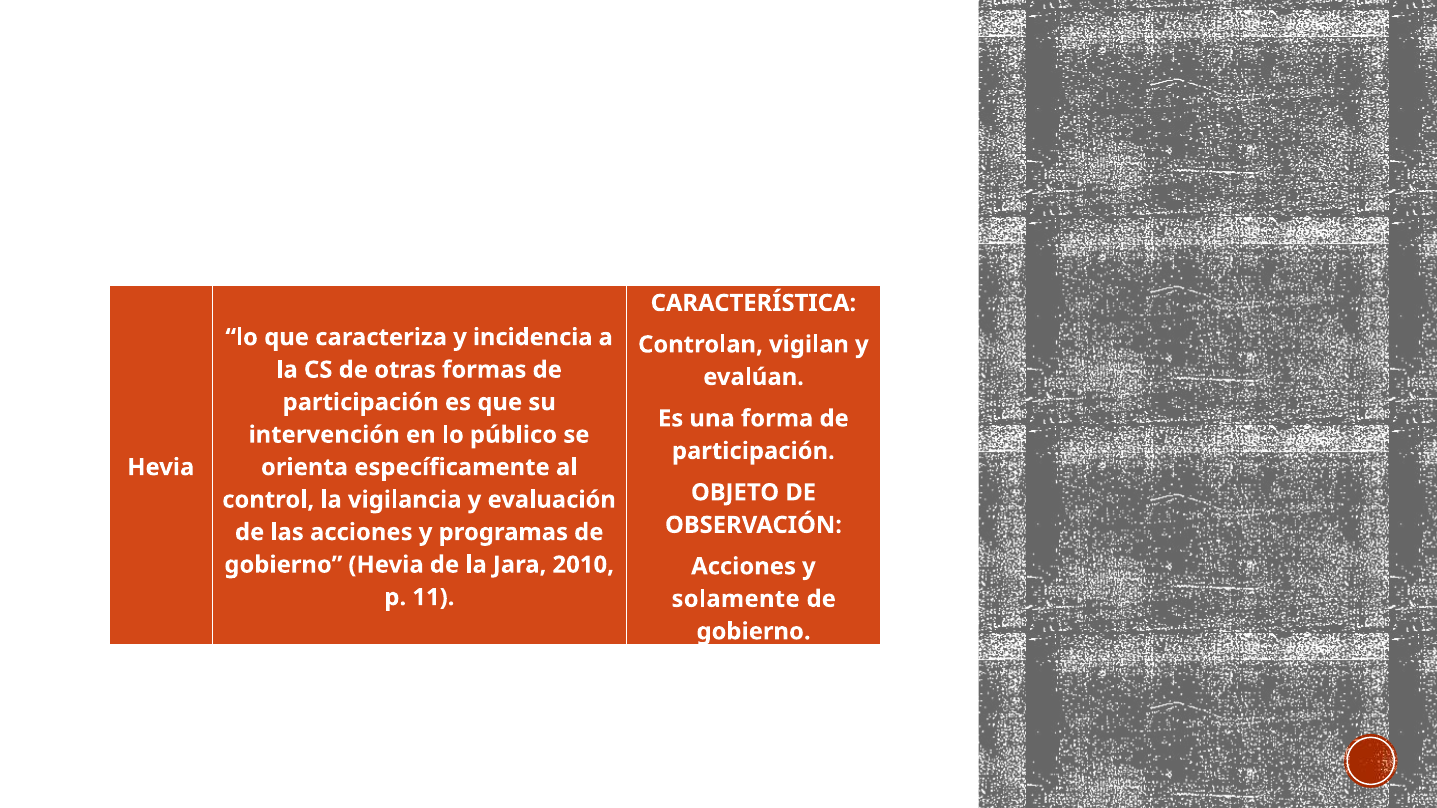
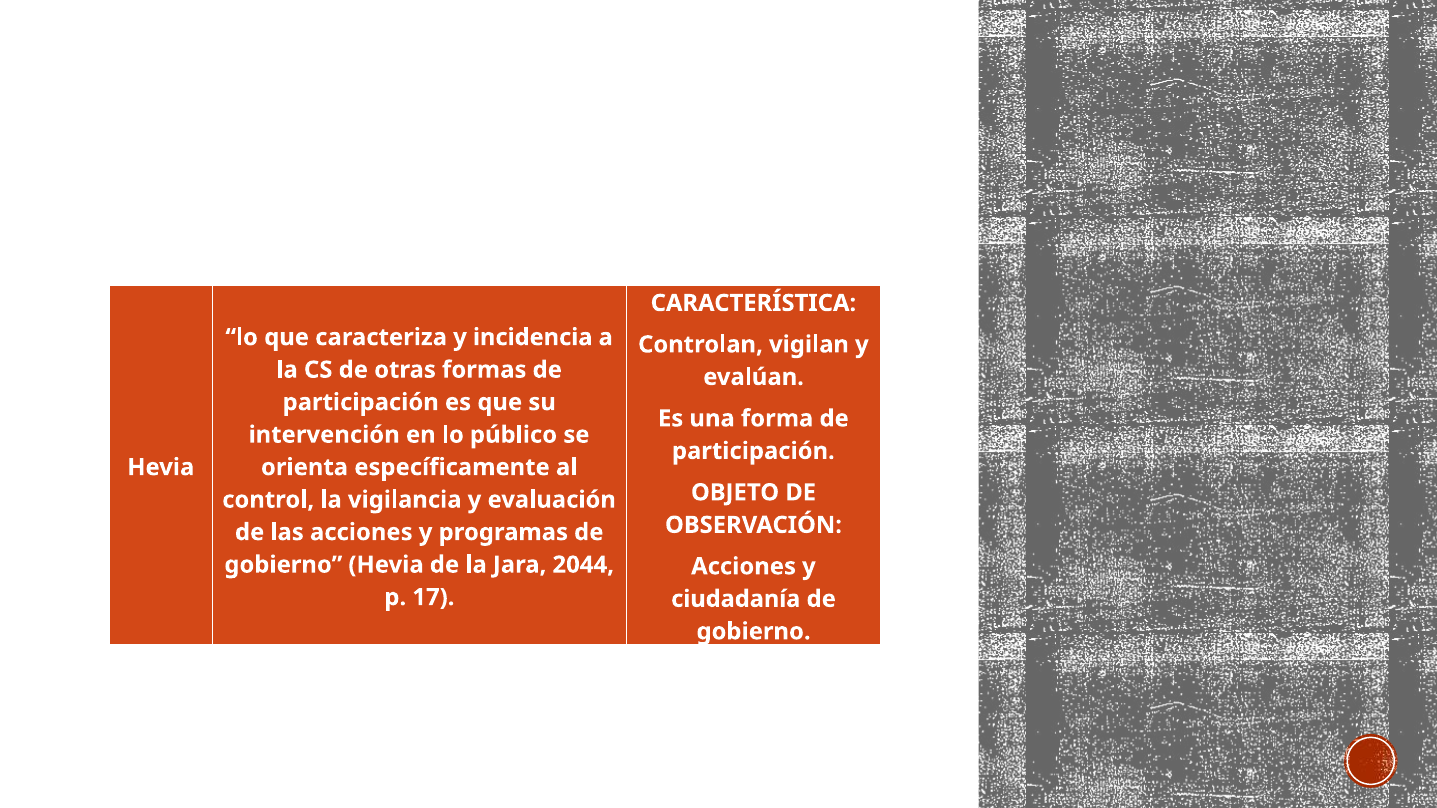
2010: 2010 -> 2044
11: 11 -> 17
solamente: solamente -> ciudadanía
